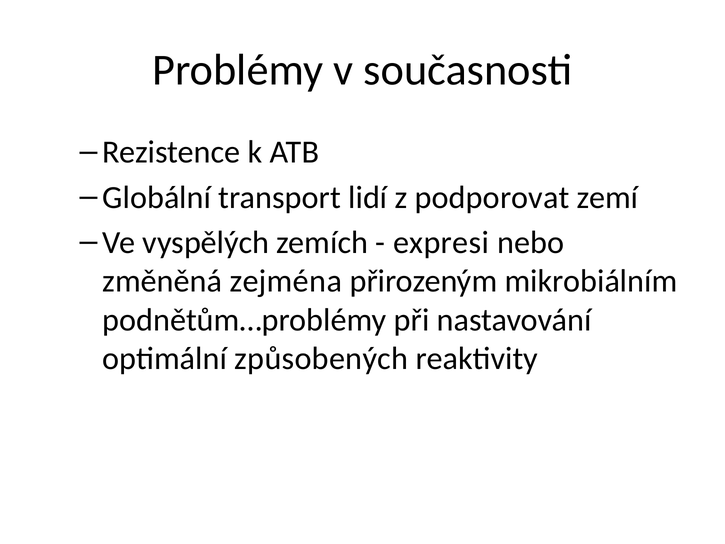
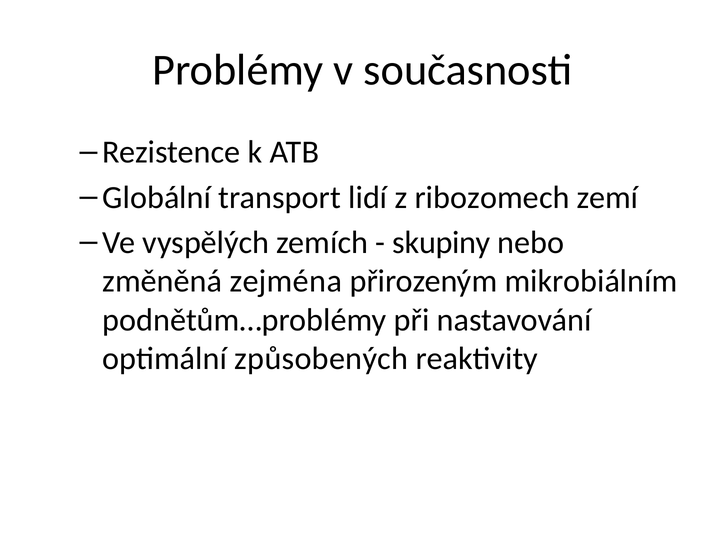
podporovat: podporovat -> ribozomech
expresi: expresi -> skupiny
